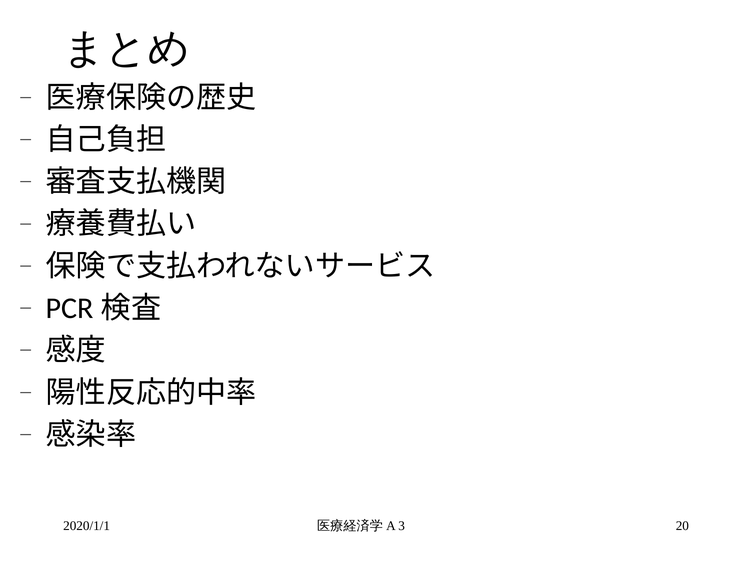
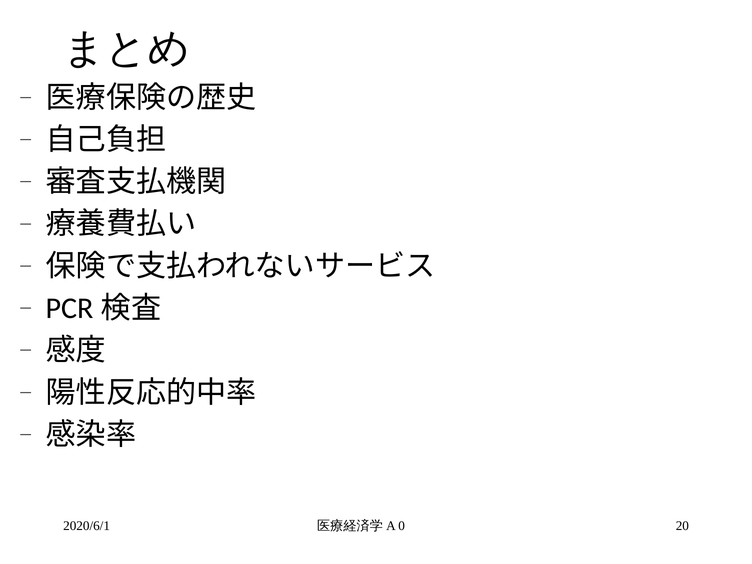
2020/1/1: 2020/1/1 -> 2020/6/1
3: 3 -> 0
